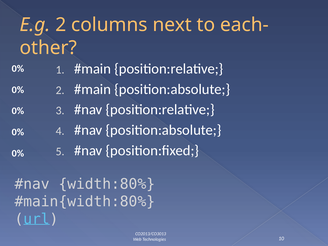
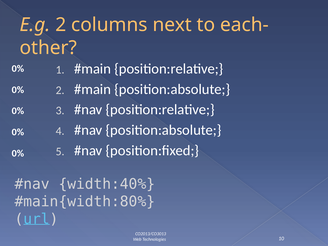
width:80%: width:80% -> width:40%
